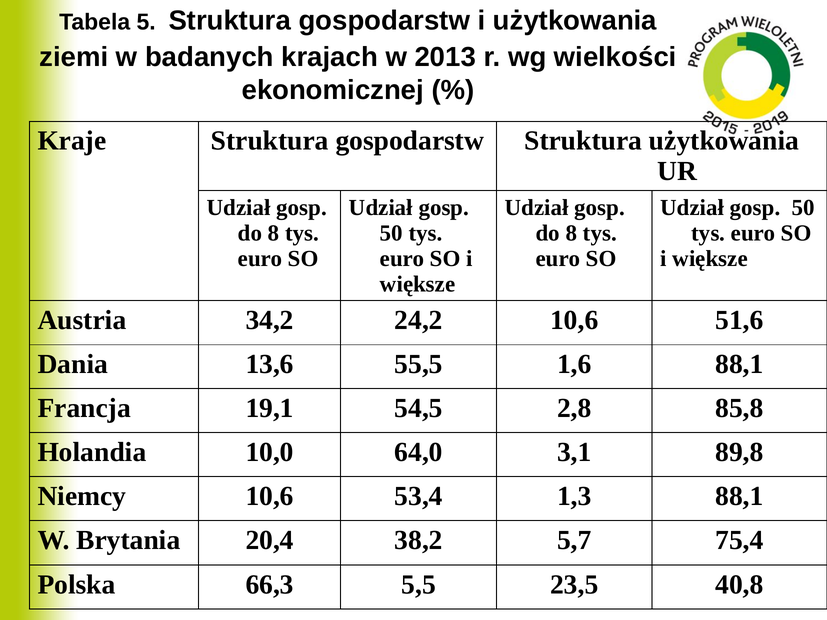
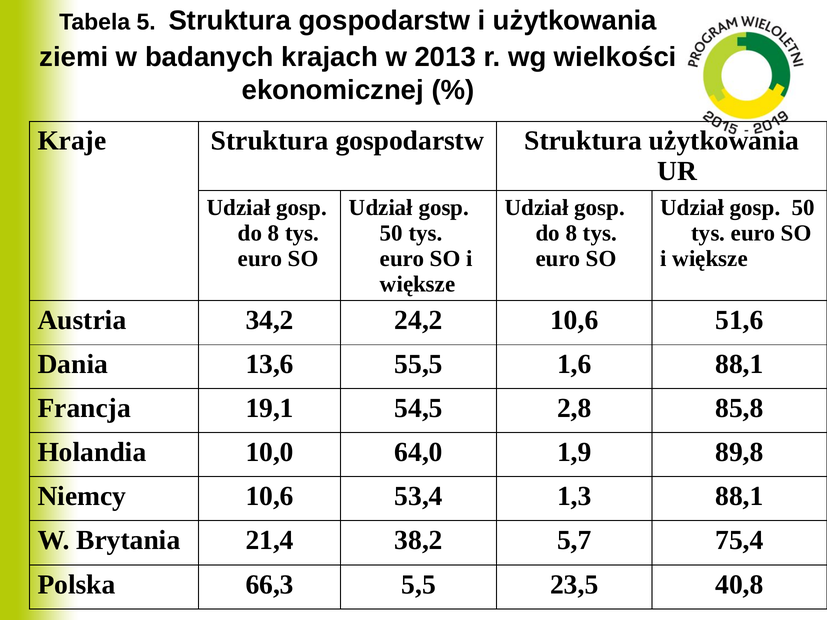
3,1: 3,1 -> 1,9
20,4: 20,4 -> 21,4
